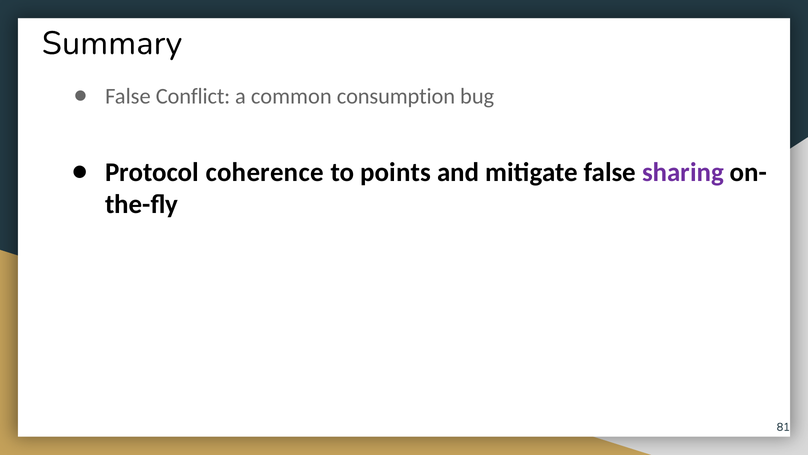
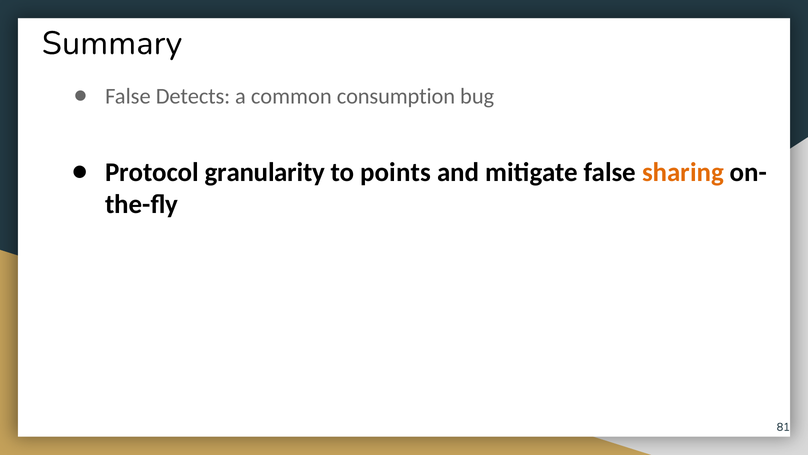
Conflict: Conflict -> Detects
coherence: coherence -> granularity
sharing colour: purple -> orange
